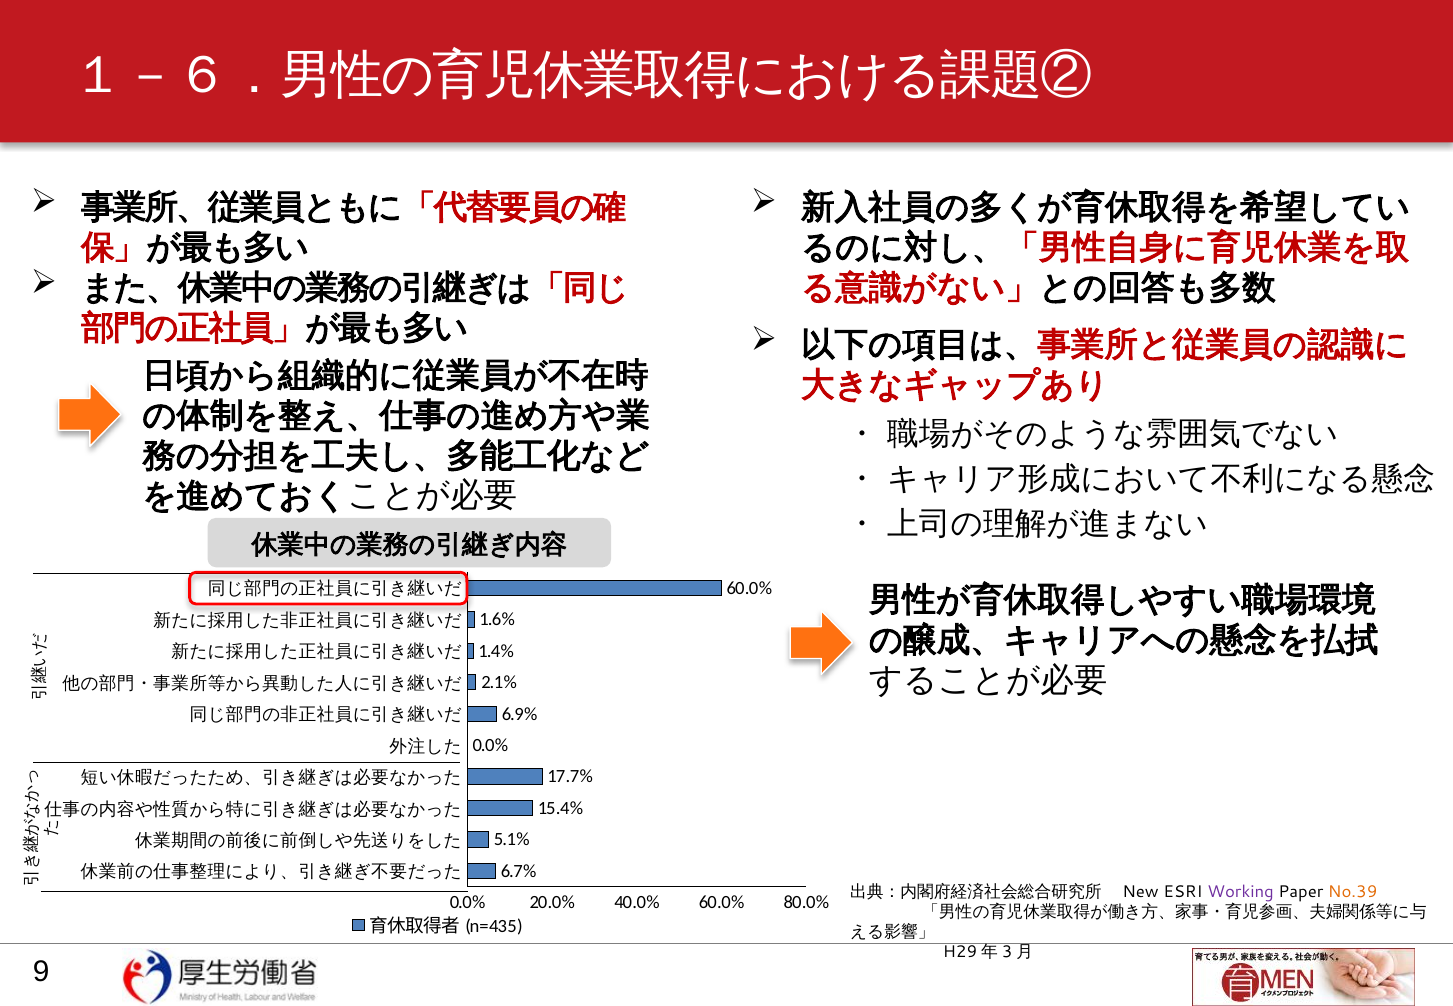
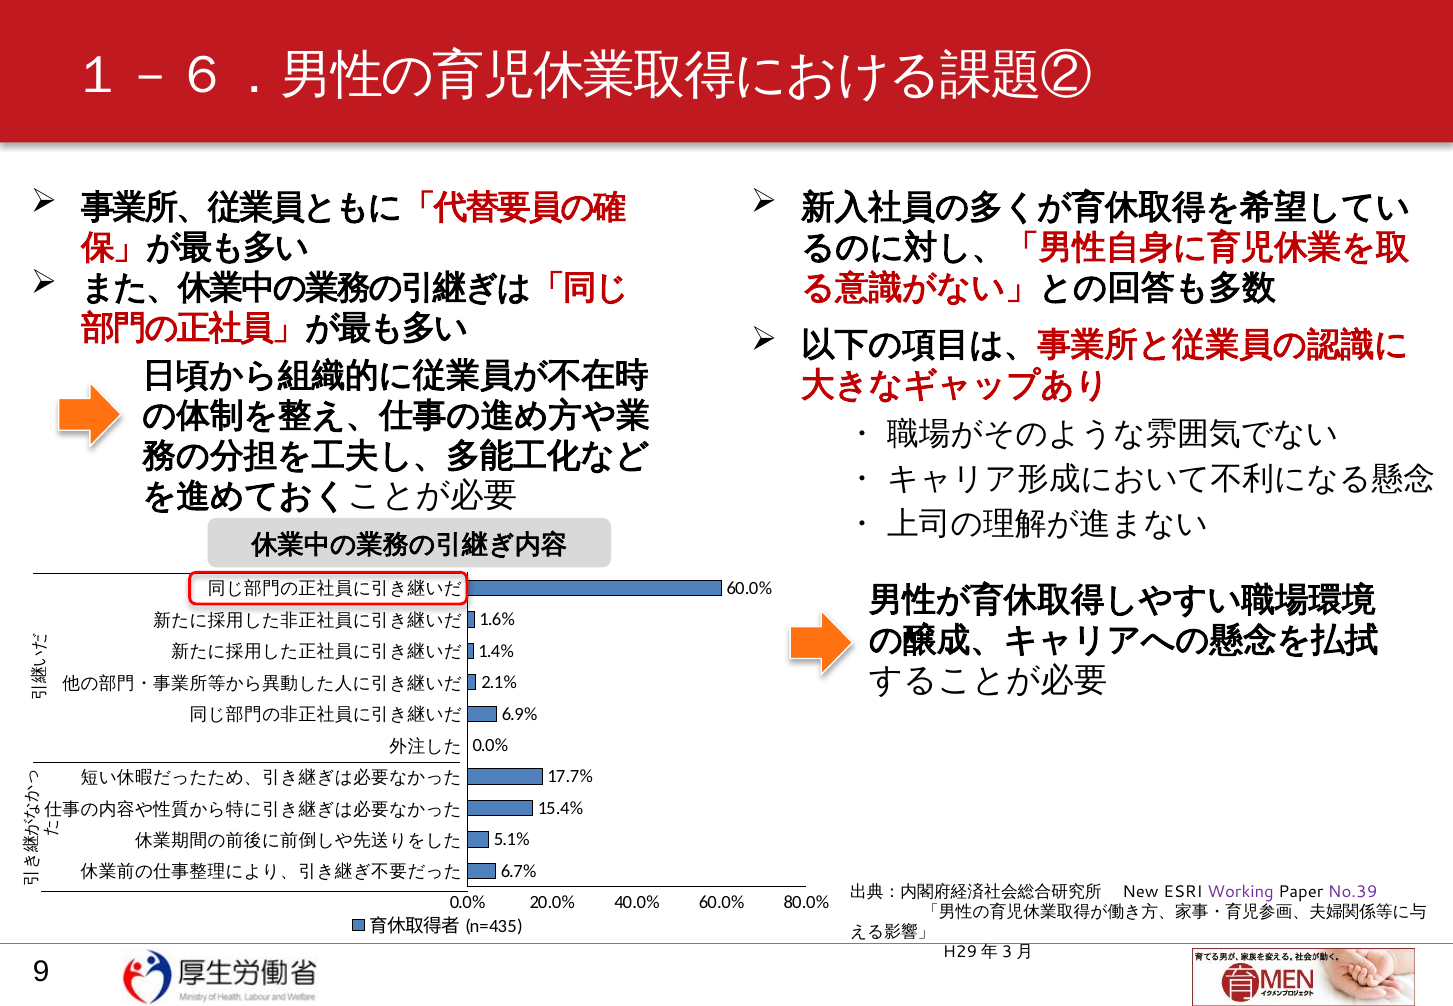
No.39 colour: orange -> purple
